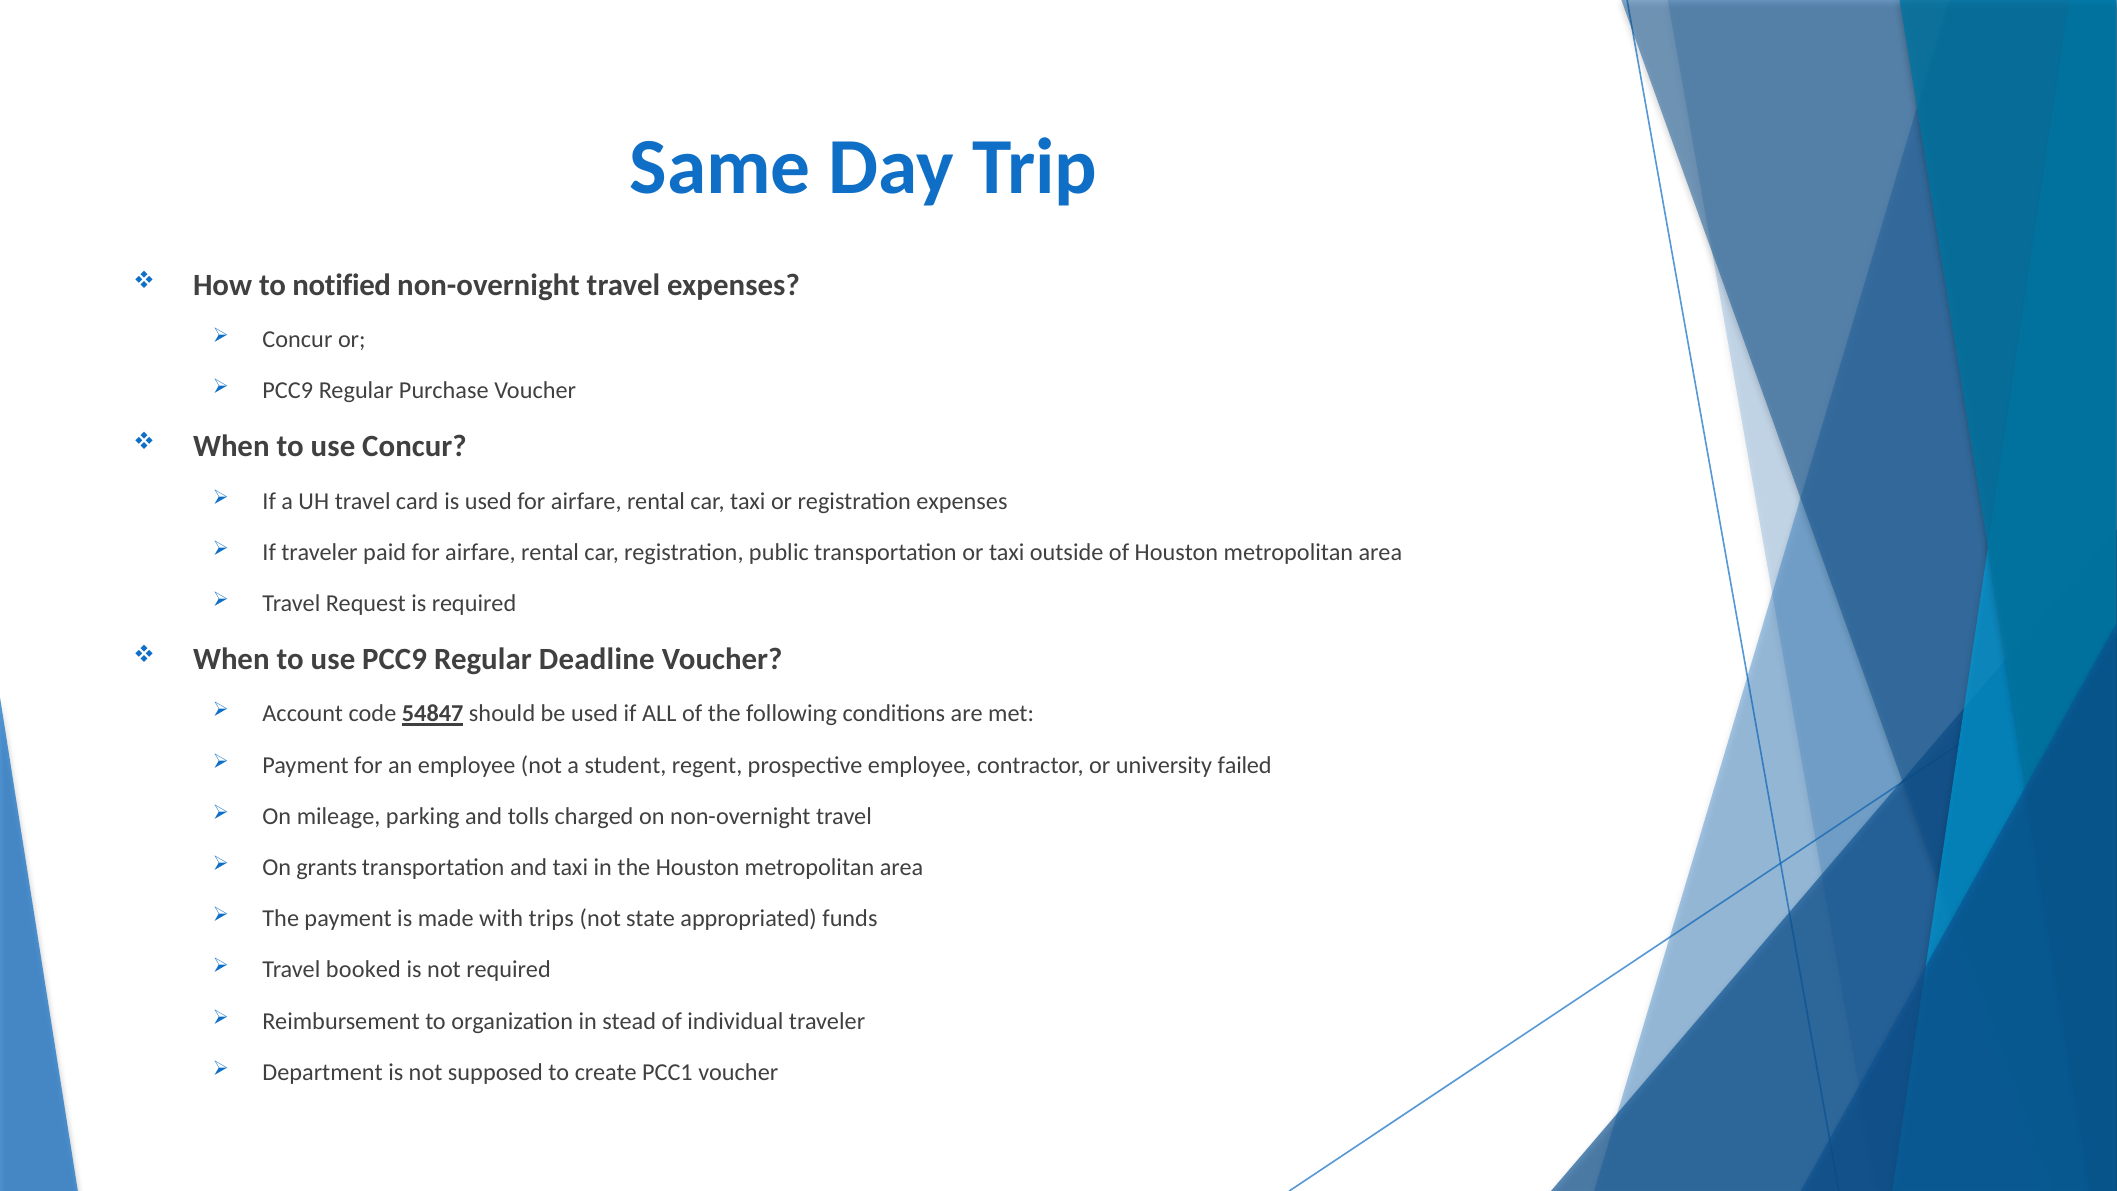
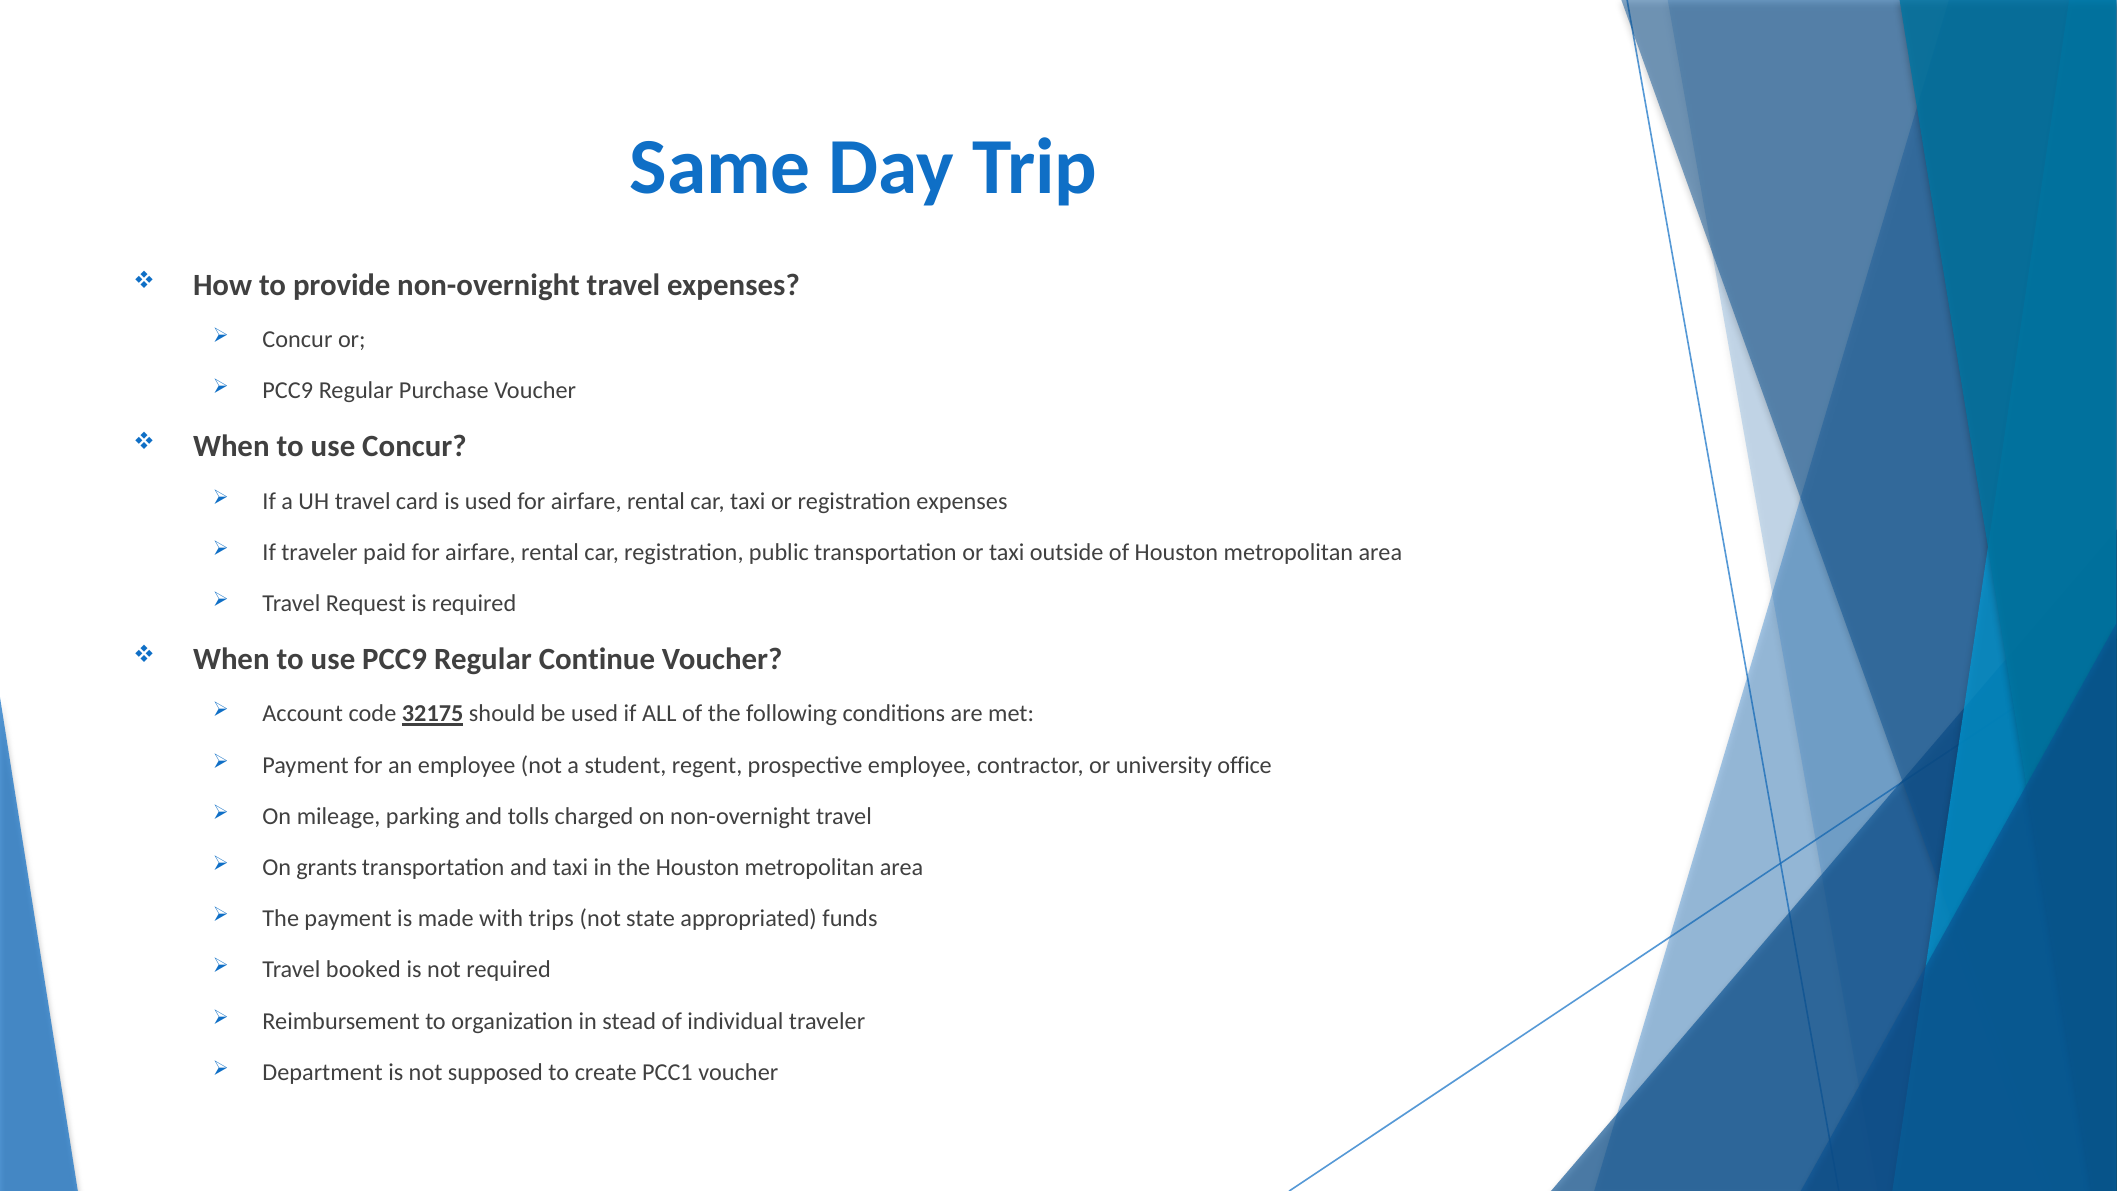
notified: notified -> provide
Deadline: Deadline -> Continue
54847: 54847 -> 32175
failed: failed -> office
